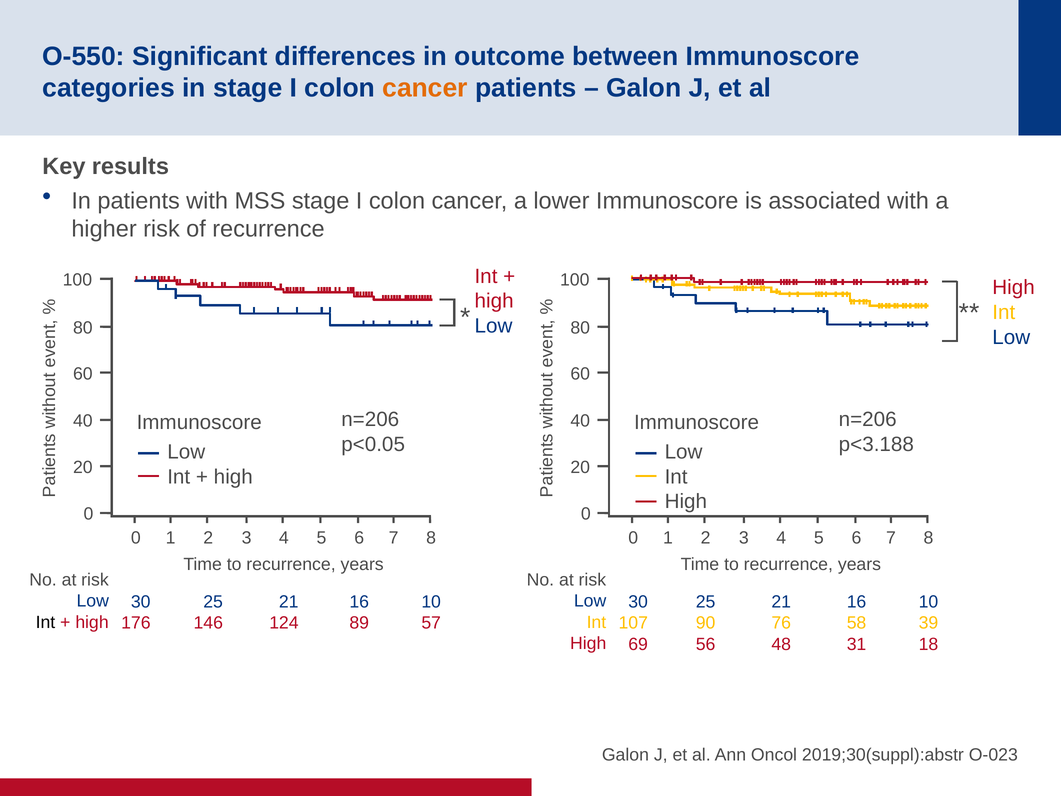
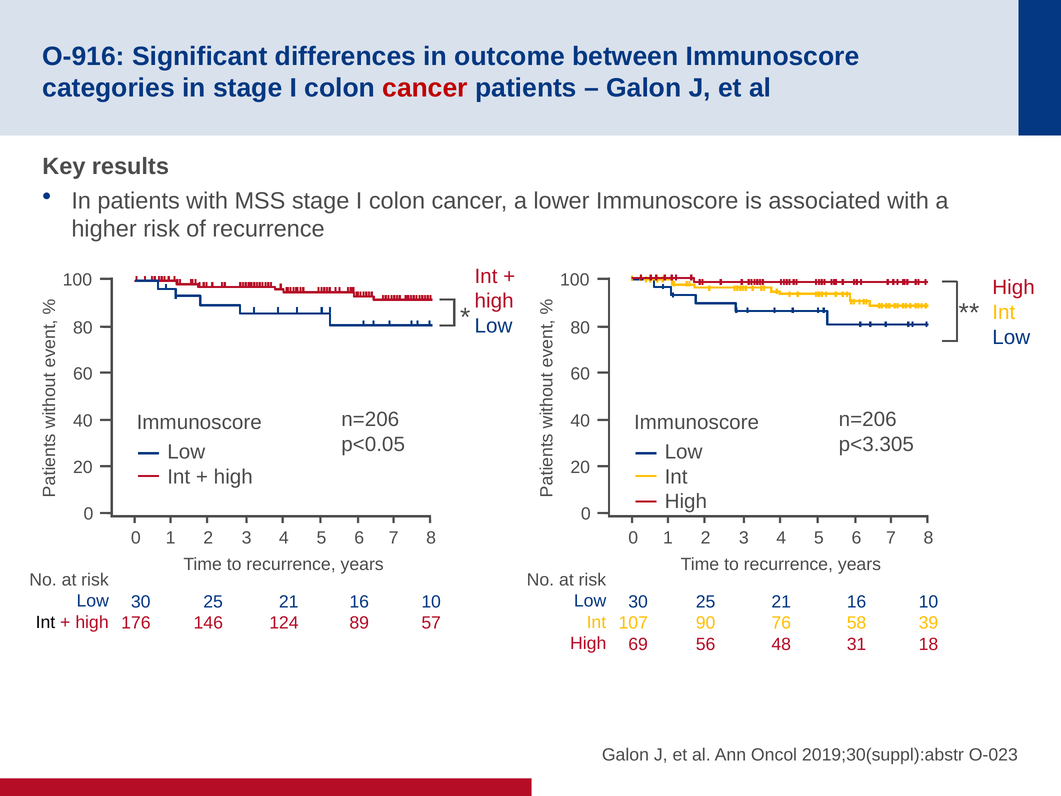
O-550: O-550 -> O-916
cancer at (425, 88) colour: orange -> red
p<3.188: p<3.188 -> p<3.305
